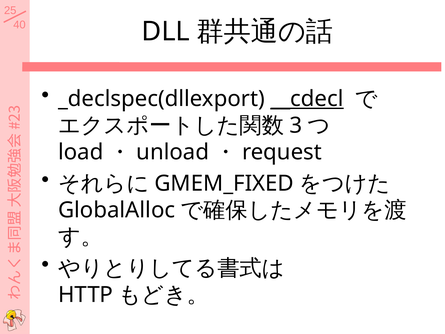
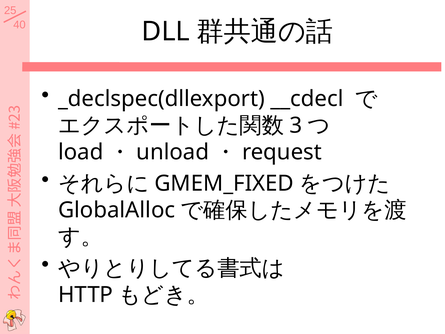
__cdecl underline: present -> none
